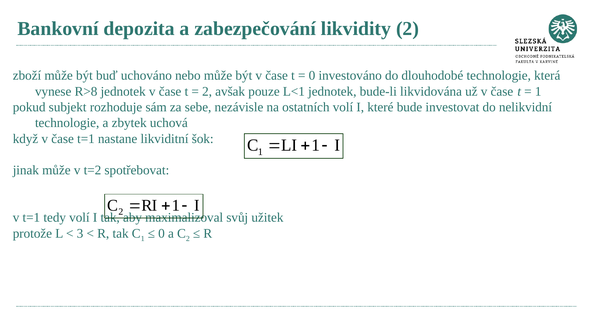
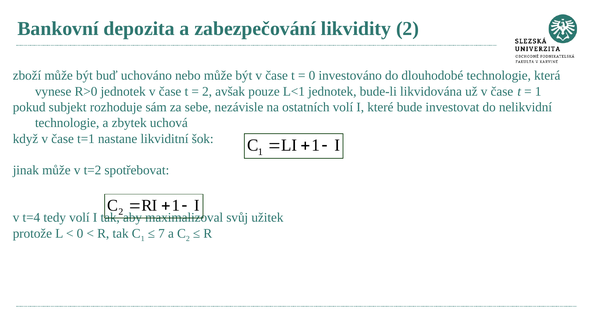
R>8: R>8 -> R>0
v t=1: t=1 -> t=4
3 at (80, 233): 3 -> 0
0 at (161, 233): 0 -> 7
